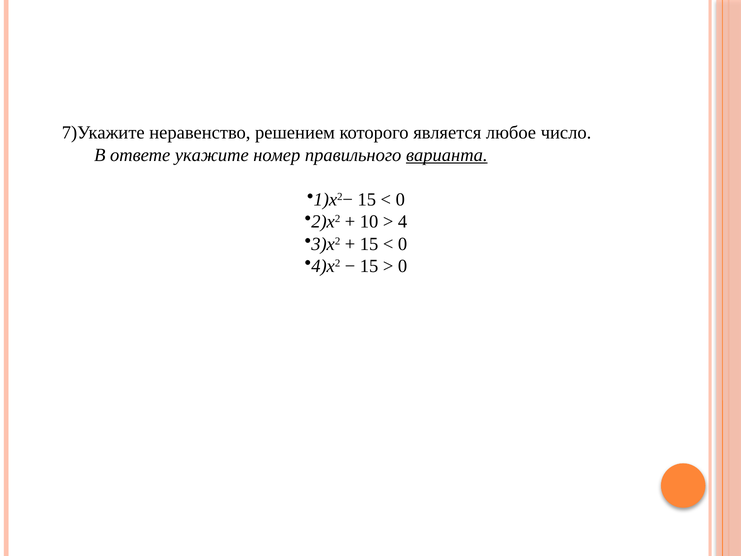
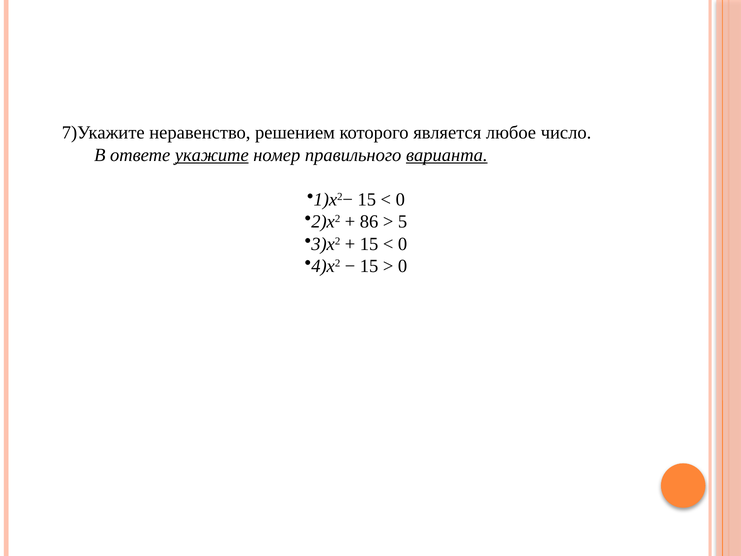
укажите underline: none -> present
10: 10 -> 86
4: 4 -> 5
